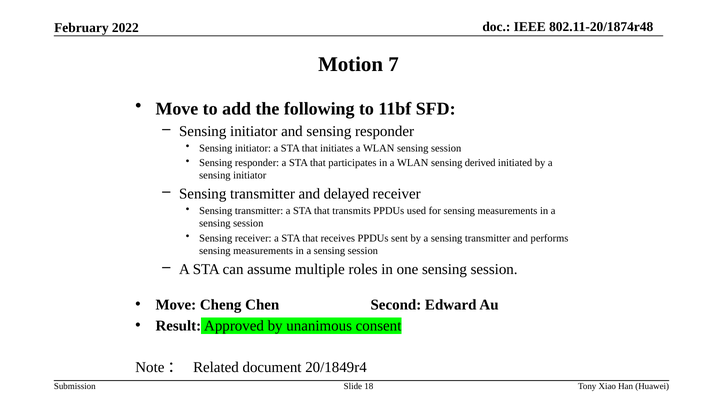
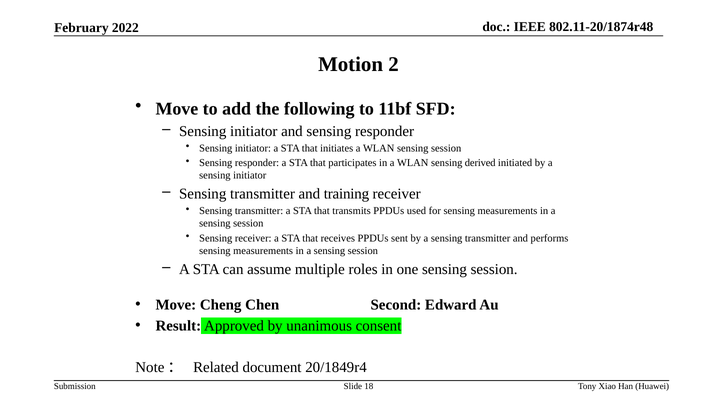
7: 7 -> 2
delayed: delayed -> training
